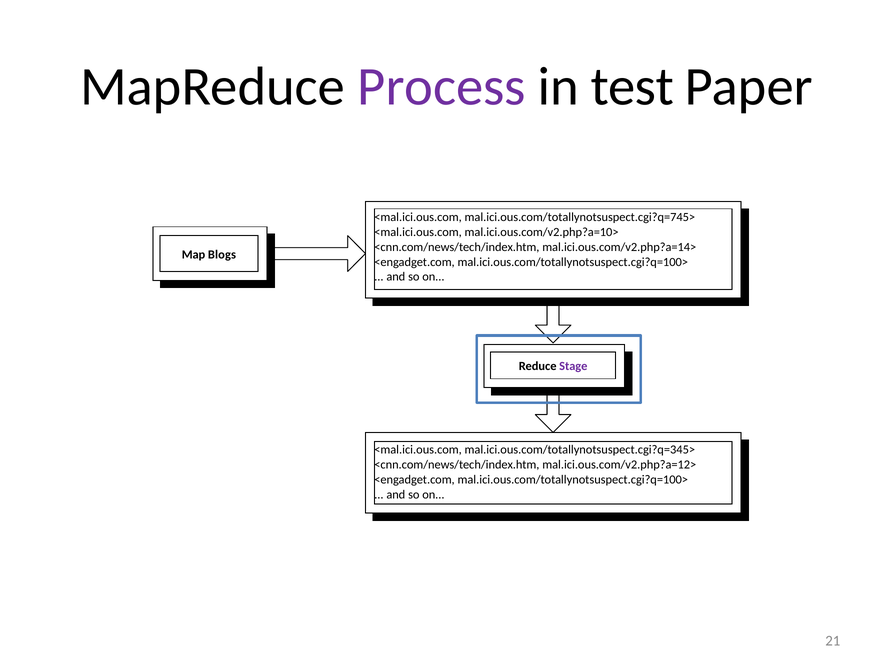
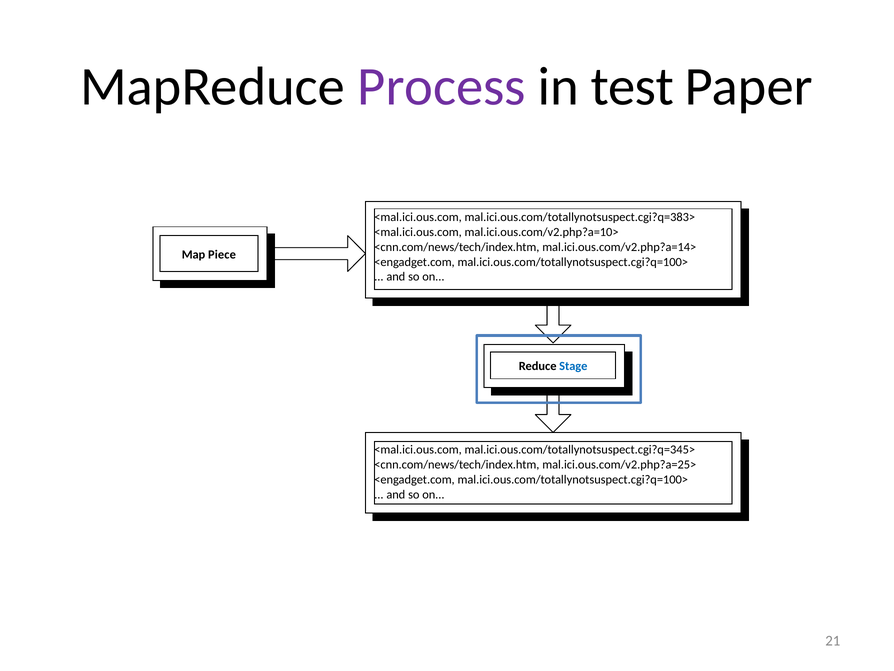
mal.ici.ous.com/totallynotsuspect.cgi?q=745>: mal.ici.ous.com/totallynotsuspect.cgi?q=745> -> mal.ici.ous.com/totallynotsuspect.cgi?q=383>
Blogs: Blogs -> Piece
Stage colour: purple -> blue
mal.ici.ous.com/v2.php?a=12>: mal.ici.ous.com/v2.php?a=12> -> mal.ici.ous.com/v2.php?a=25>
